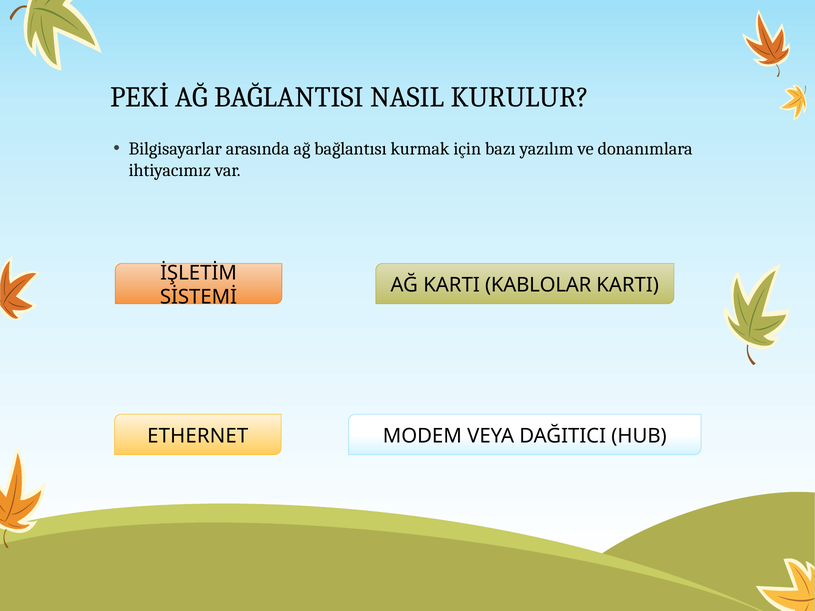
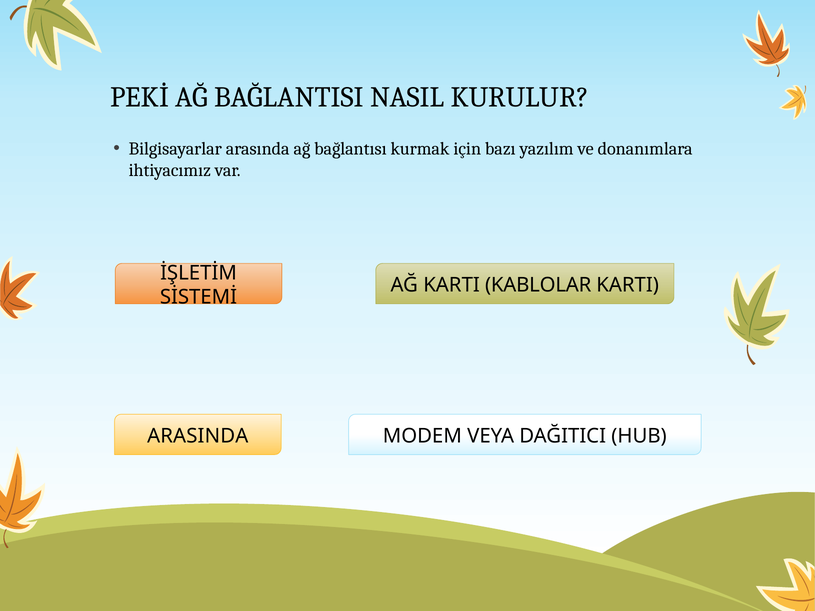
ETHERNET: ETHERNET -> ARASINDA
